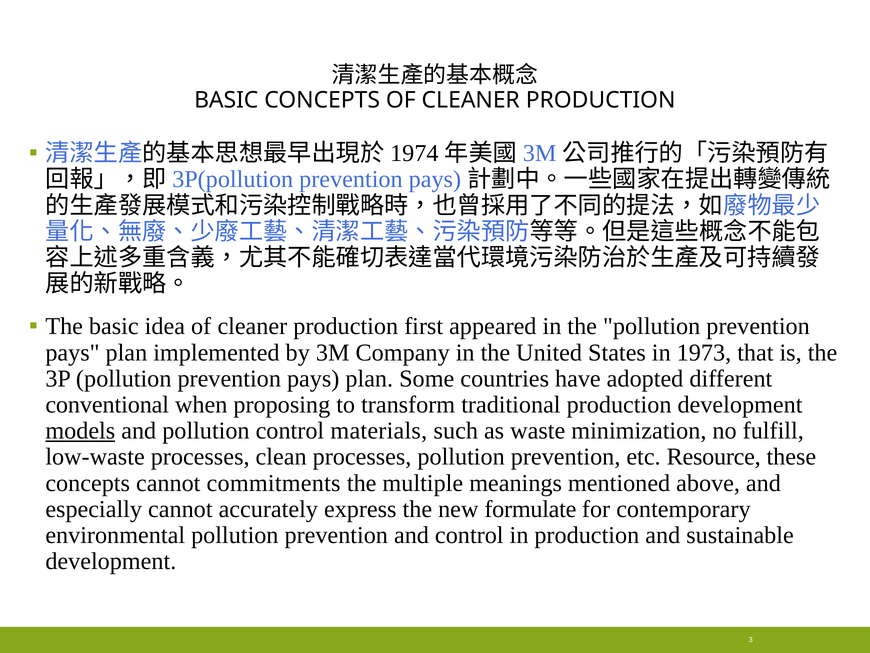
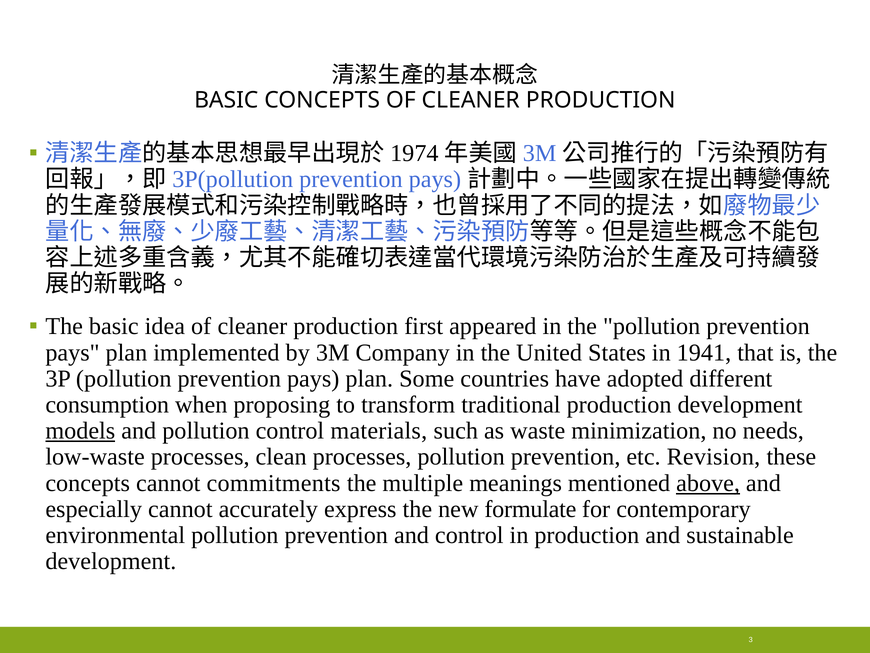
1973: 1973 -> 1941
conventional: conventional -> consumption
fulfill: fulfill -> needs
Resource: Resource -> Revision
above underline: none -> present
